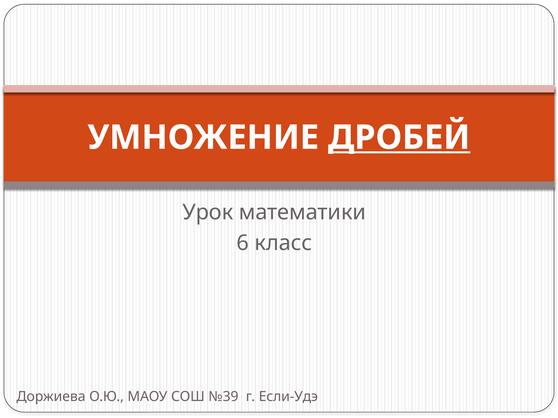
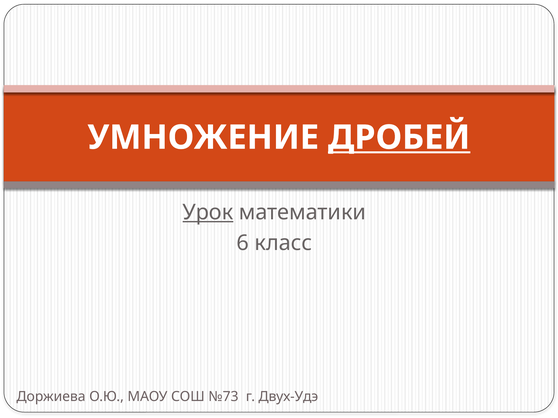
Урок underline: none -> present
№39: №39 -> №73
Если-Удэ: Если-Удэ -> Двух-Удэ
